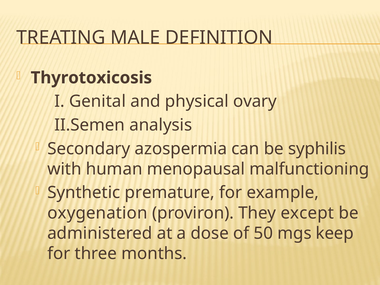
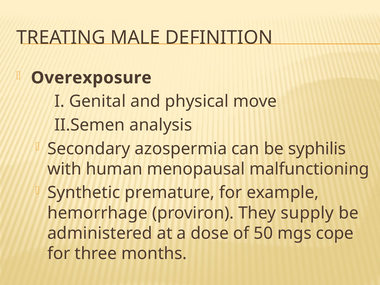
Thyrotoxicosis: Thyrotoxicosis -> Overexposure
ovary: ovary -> move
oxygenation: oxygenation -> hemorrhage
except: except -> supply
keep: keep -> cope
